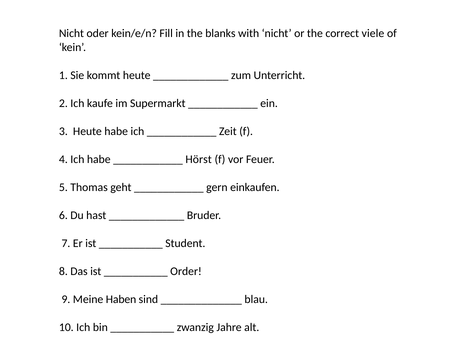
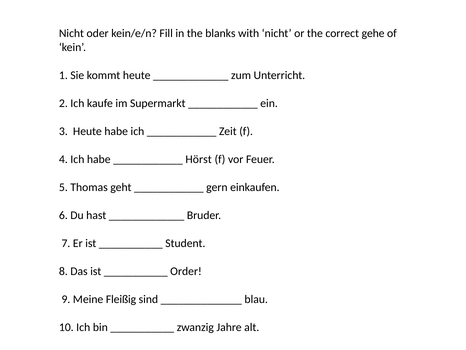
viele: viele -> gehe
Haben: Haben -> Fleißig
